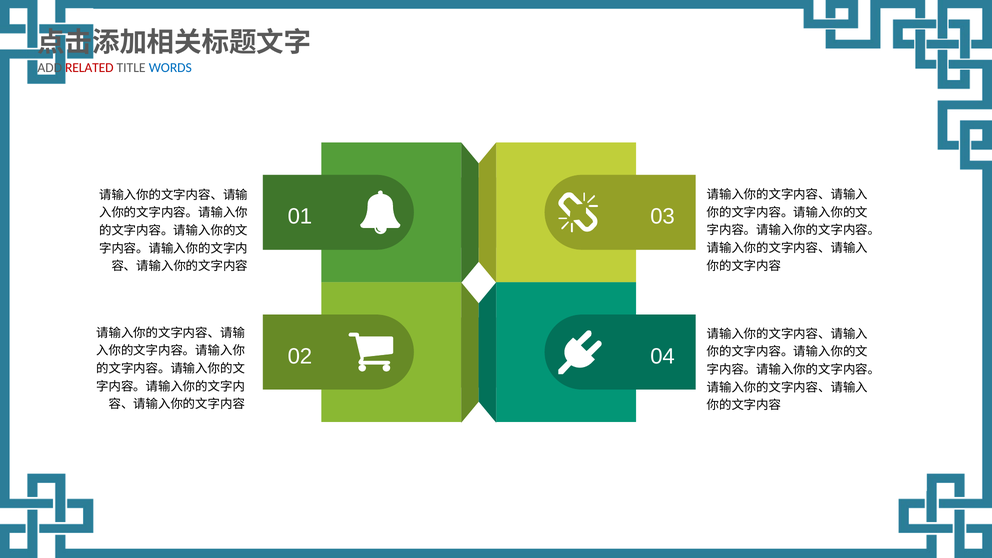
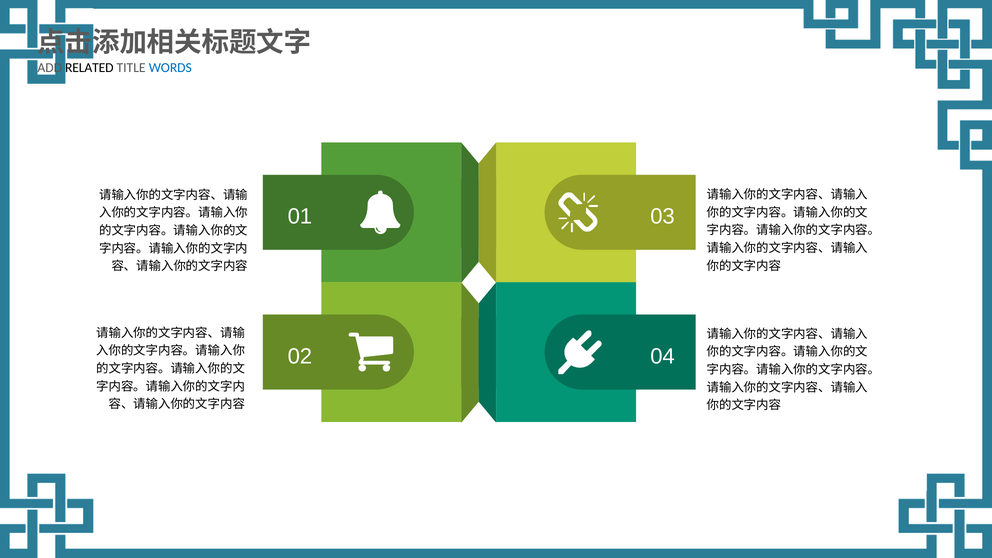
RELATED colour: red -> black
